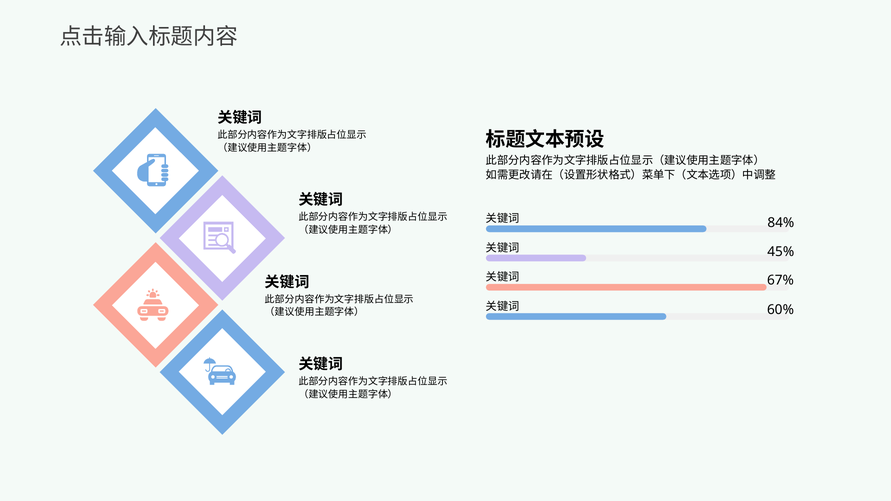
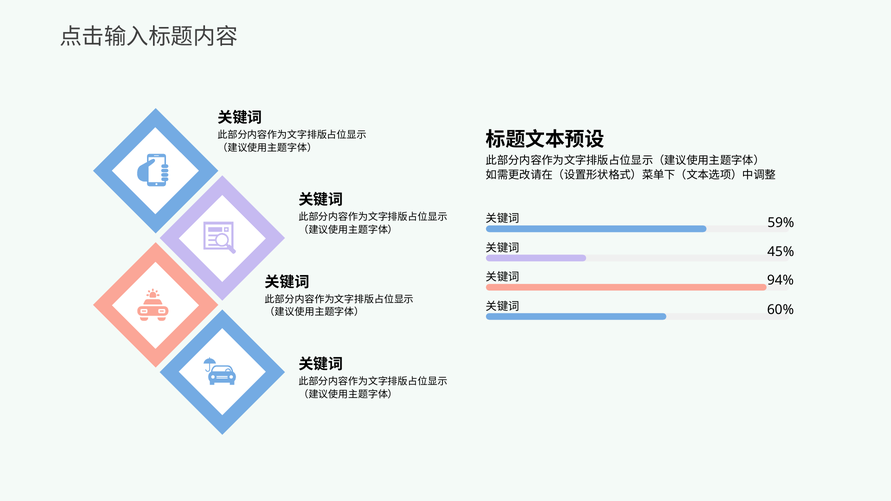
84%: 84% -> 59%
67%: 67% -> 94%
